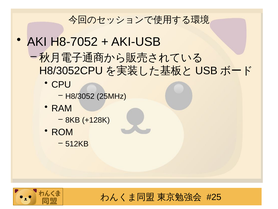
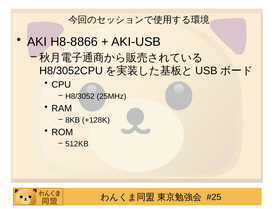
H8-7052: H8-7052 -> H8-8866
